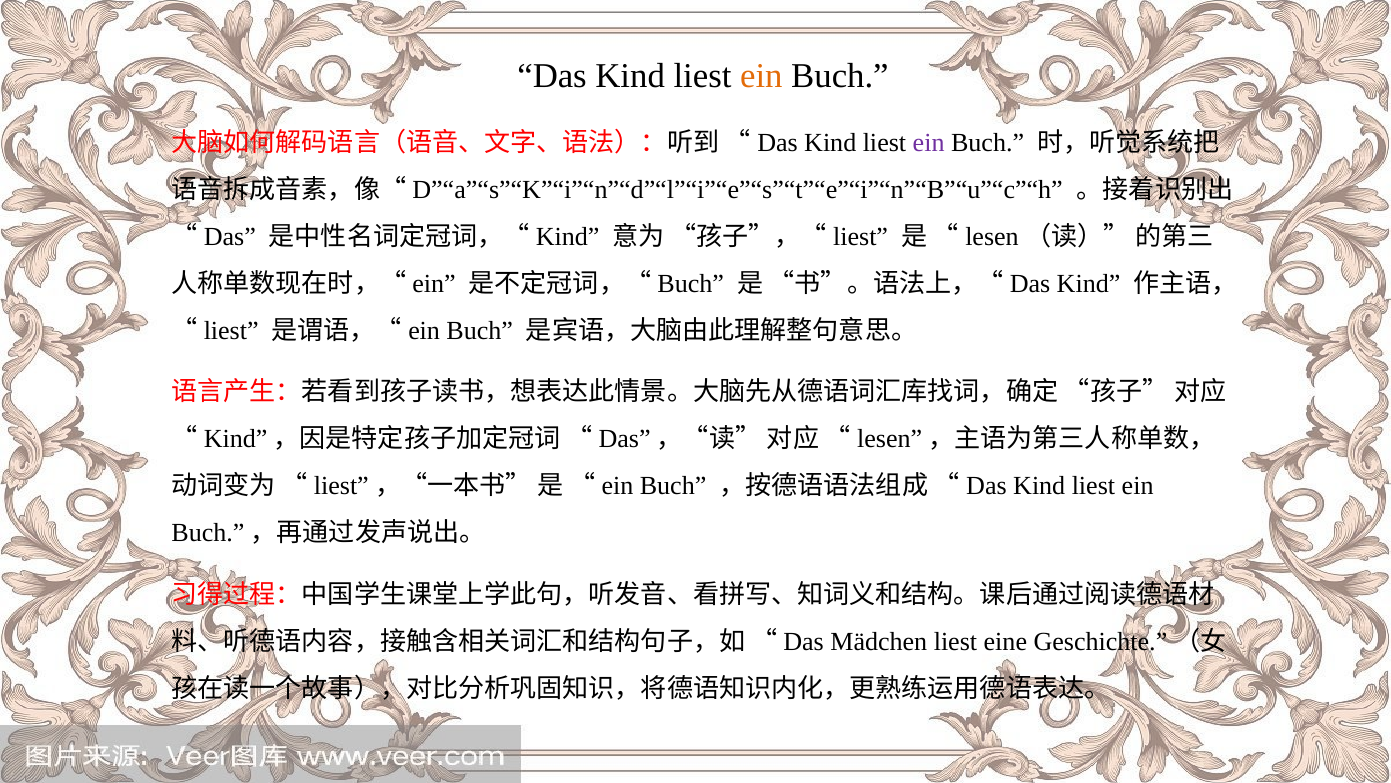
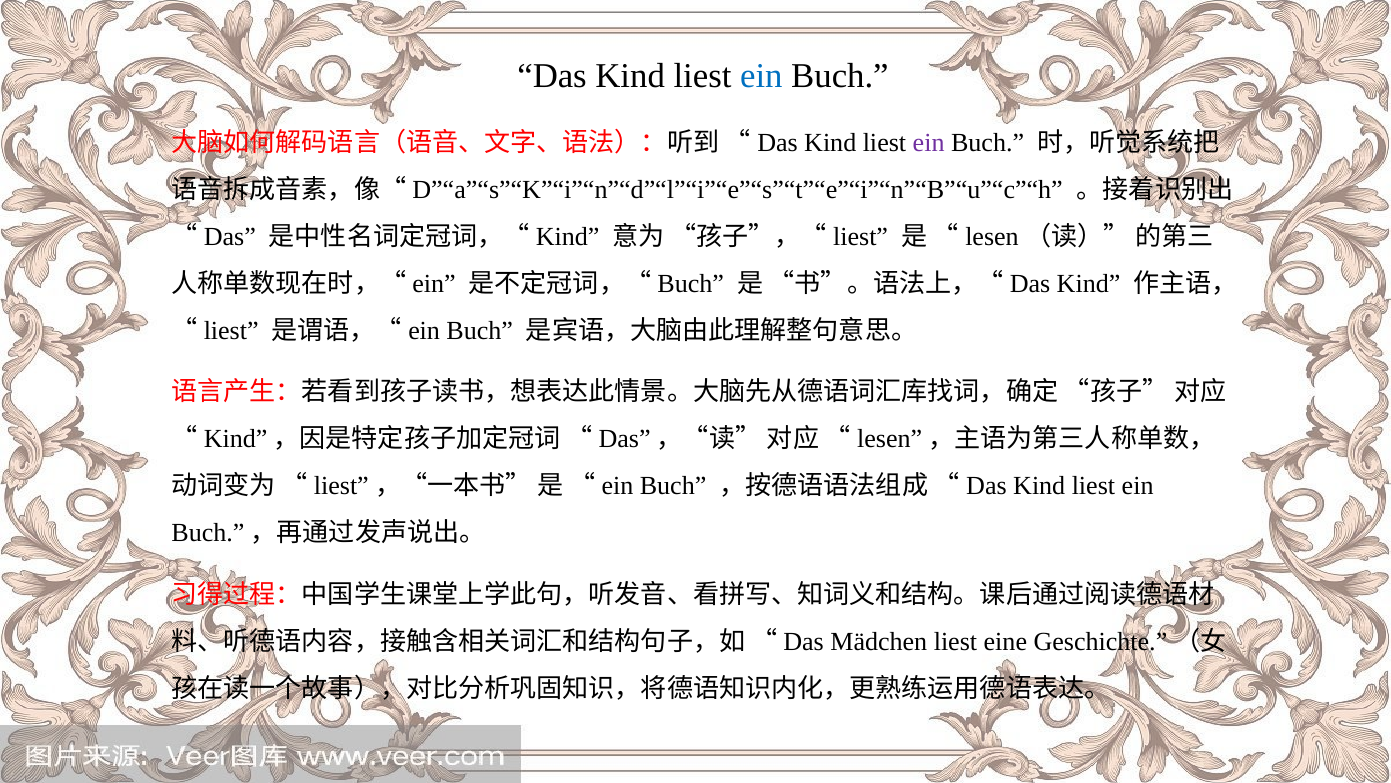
ein at (761, 76) colour: orange -> blue
